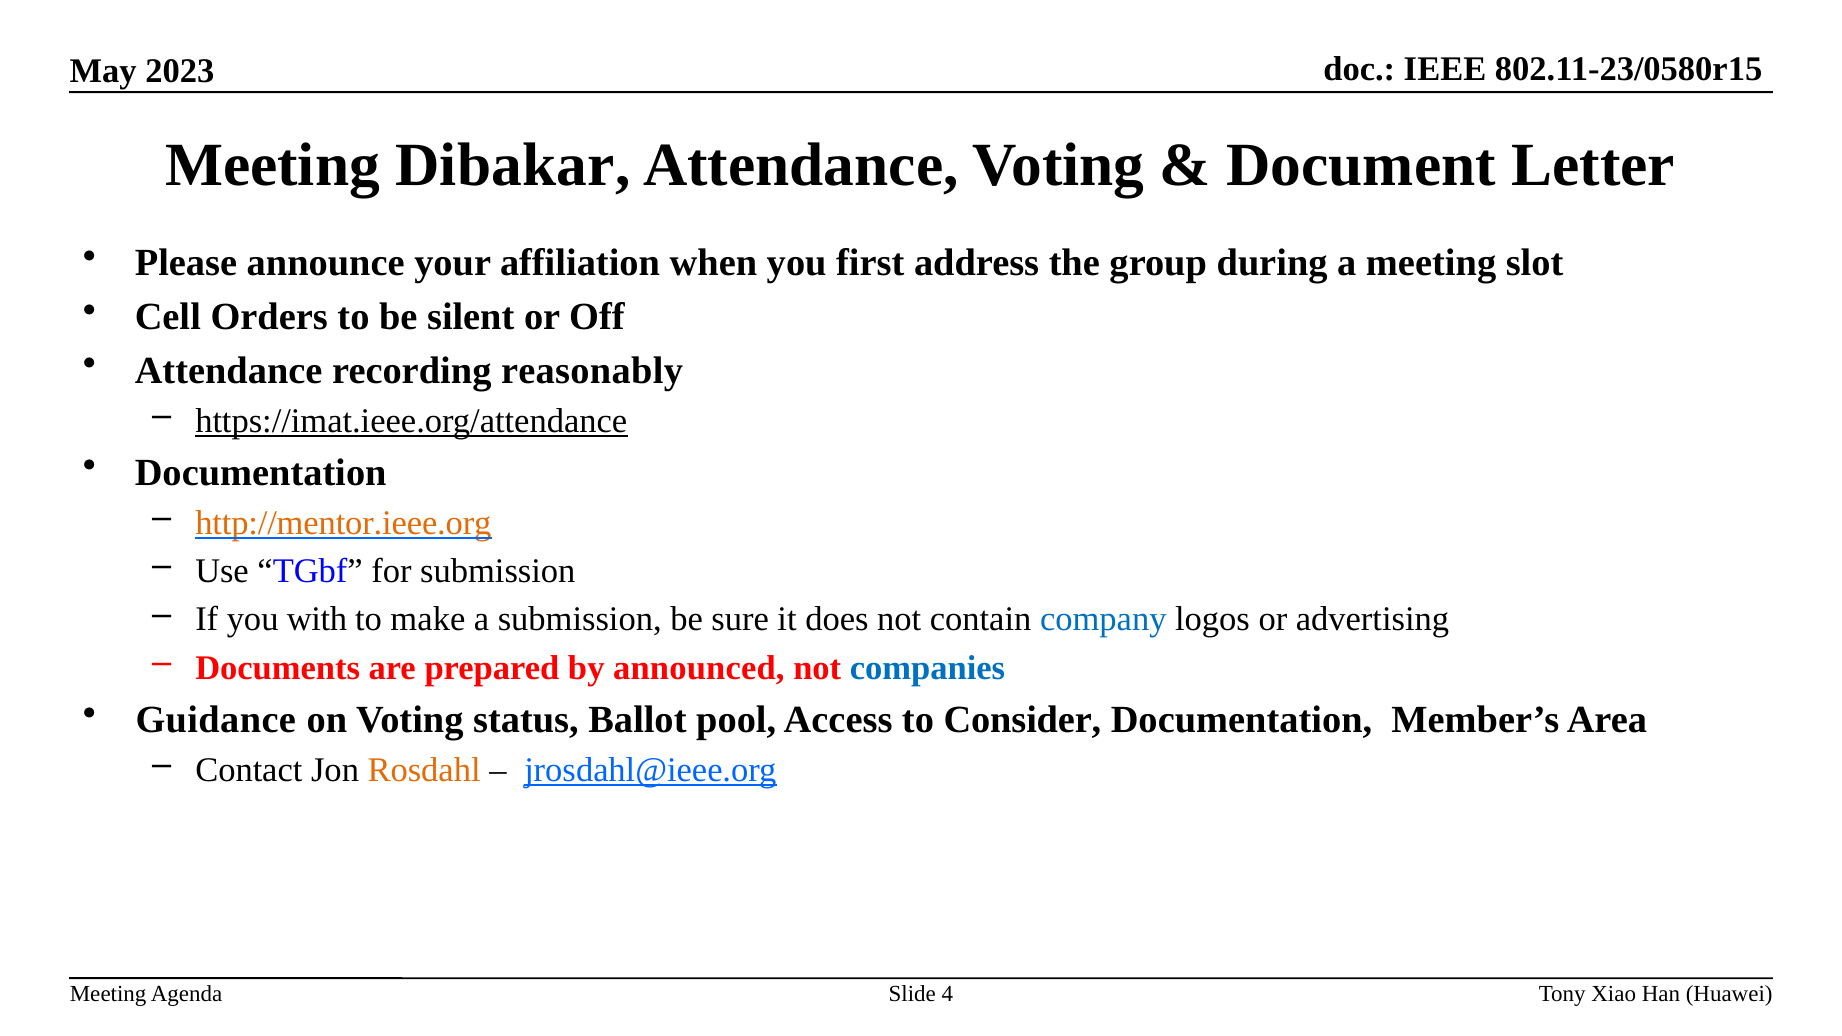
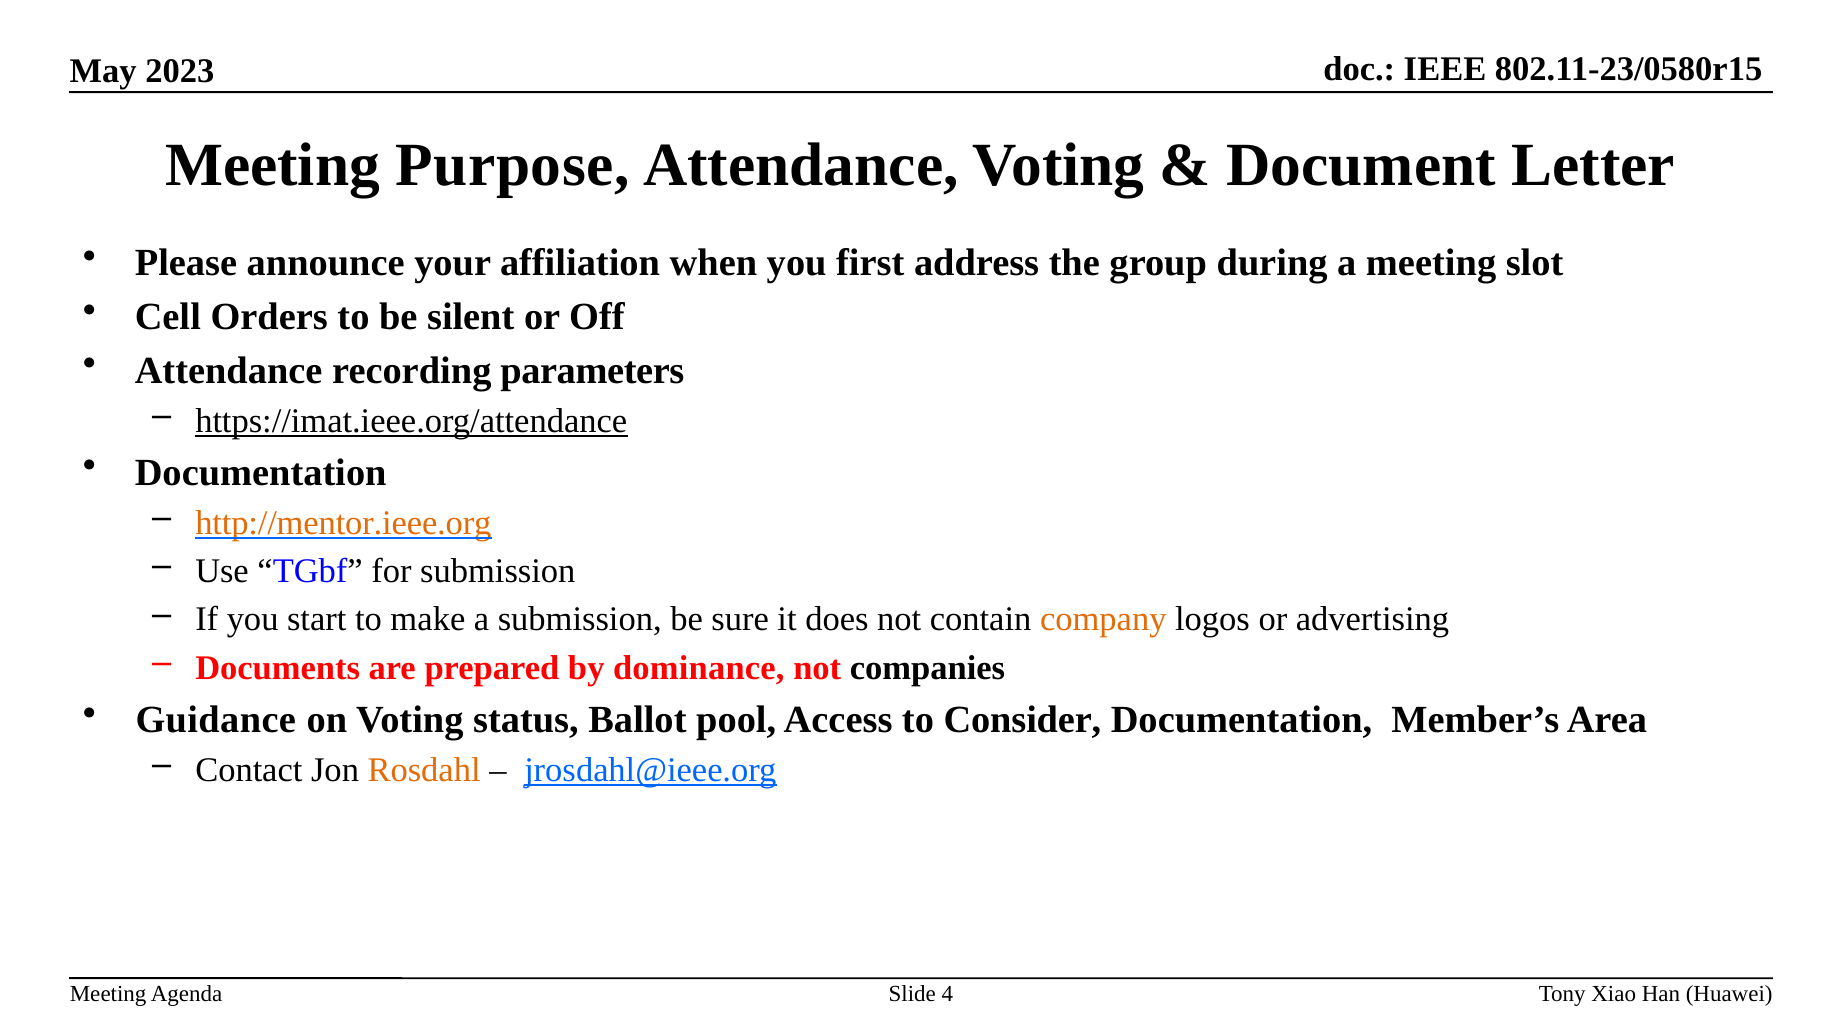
Dibakar: Dibakar -> Purpose
reasonably: reasonably -> parameters
with: with -> start
company colour: blue -> orange
announced: announced -> dominance
companies colour: blue -> black
